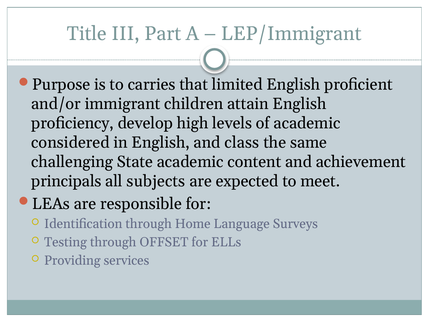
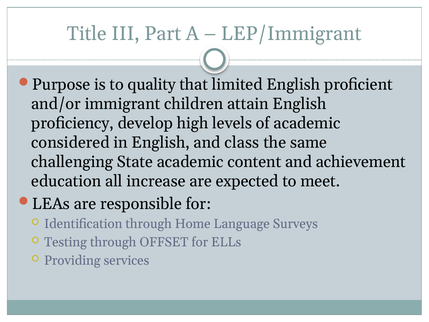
carries: carries -> quality
principals: principals -> education
subjects: subjects -> increase
